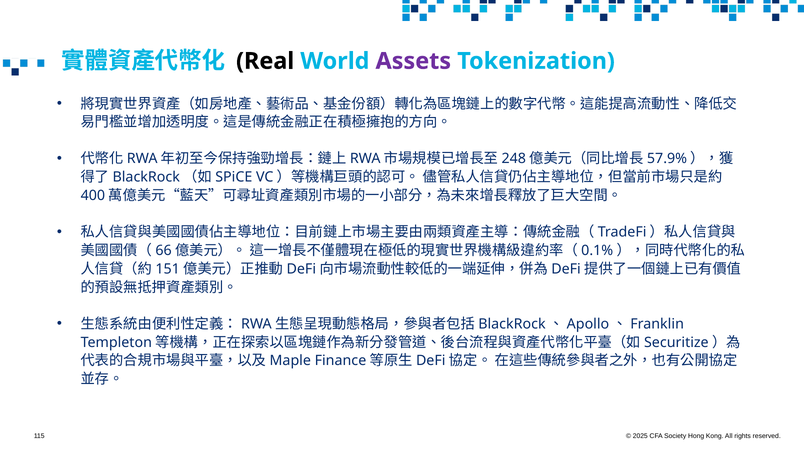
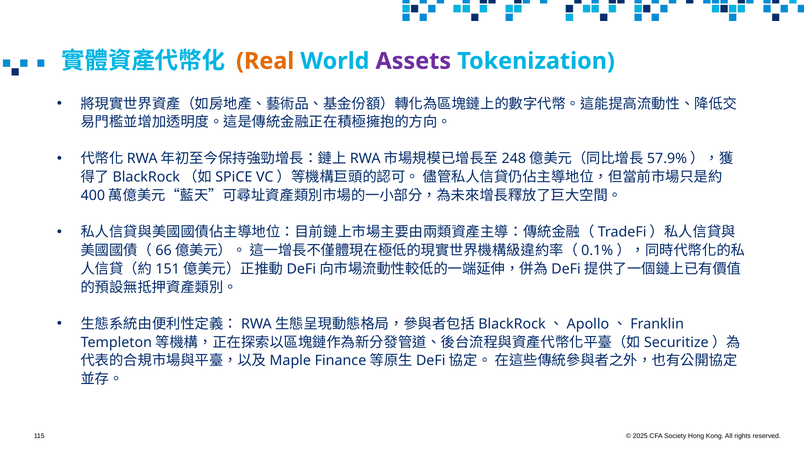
Real colour: black -> orange
